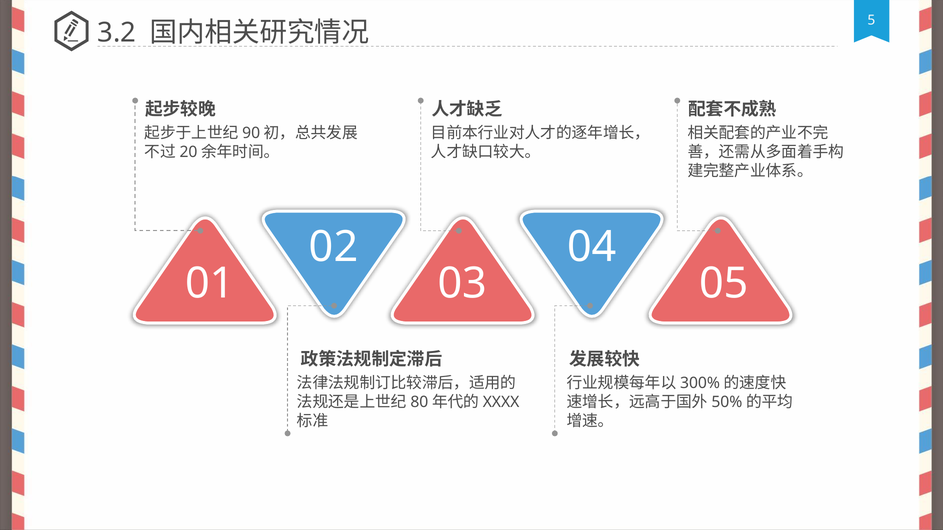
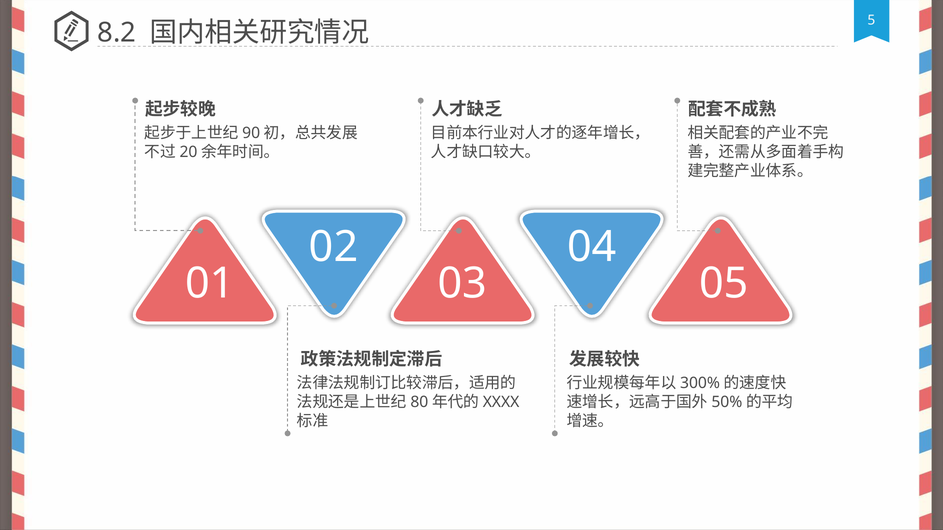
3.2: 3.2 -> 8.2
